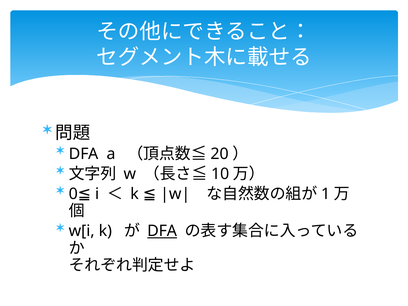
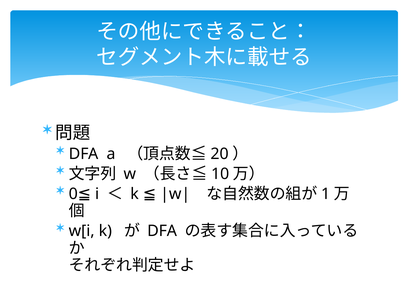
DFA at (162, 231) underline: present -> none
